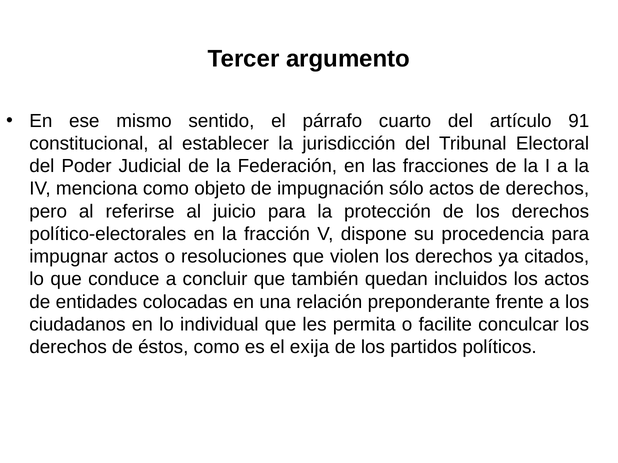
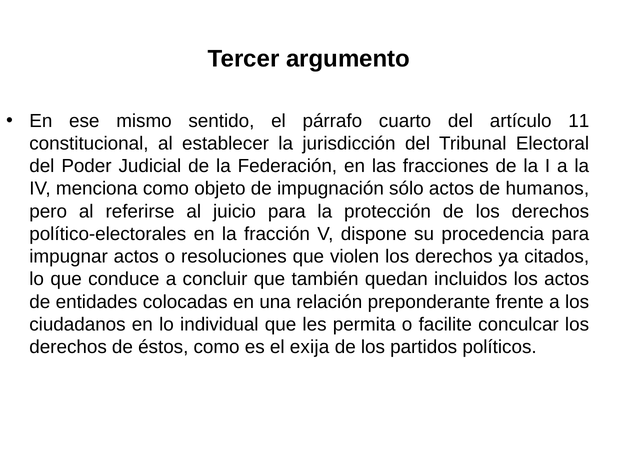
91: 91 -> 11
de derechos: derechos -> humanos
